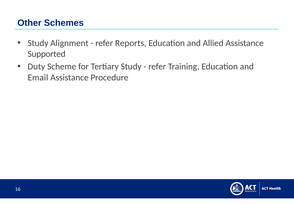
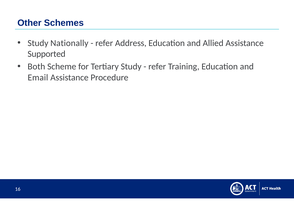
Alignment: Alignment -> Nationally
Reports: Reports -> Address
Duty: Duty -> Both
